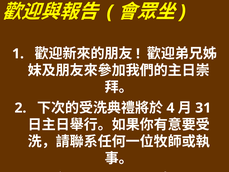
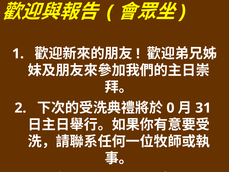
4: 4 -> 0
